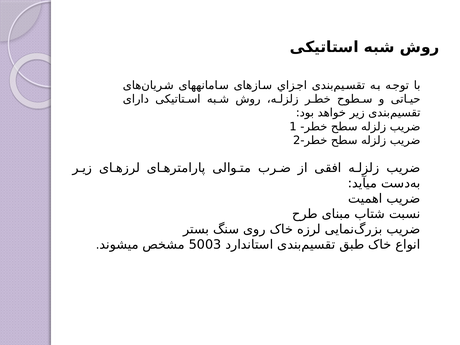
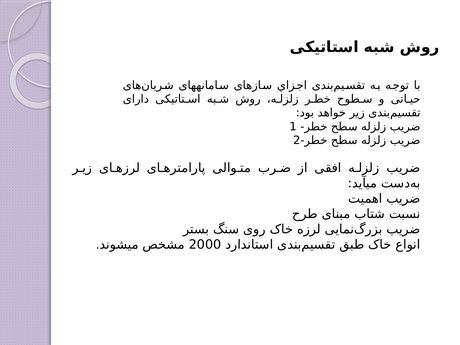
5003: 5003 -> 2000
